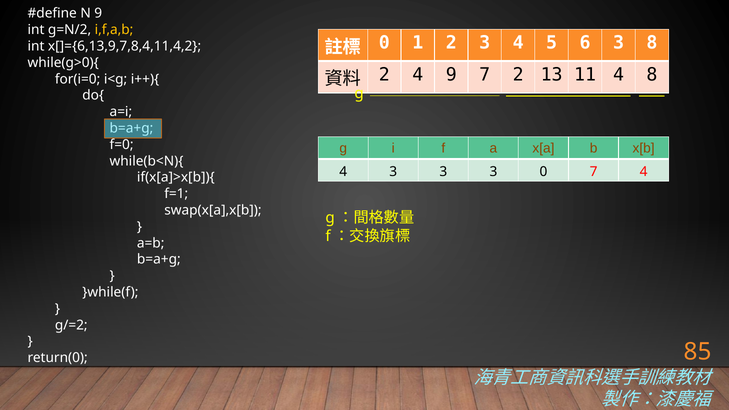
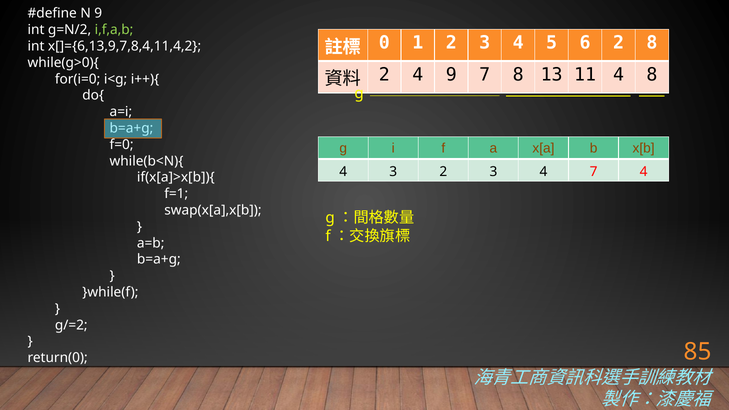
i,f,a,b colour: yellow -> light green
6 3: 3 -> 2
7 2: 2 -> 8
4 3 3: 3 -> 2
0 at (543, 172): 0 -> 4
